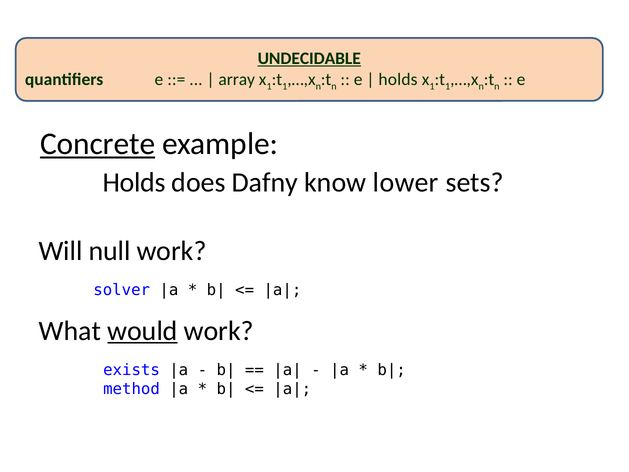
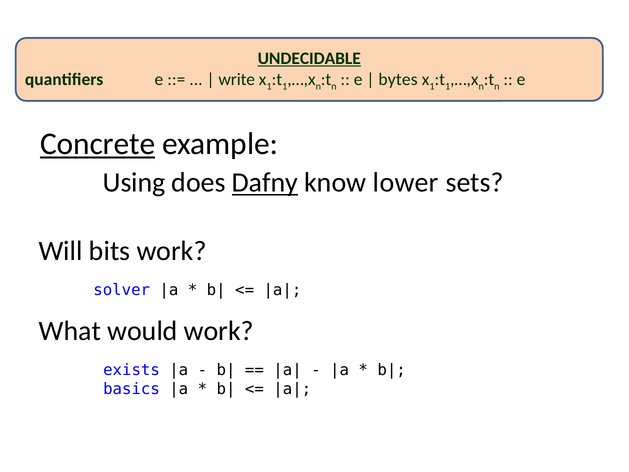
array: array -> write
holds at (398, 80): holds -> bytes
Holds at (134, 183): Holds -> Using
Dafny underline: none -> present
null: null -> bits
would underline: present -> none
method: method -> basics
